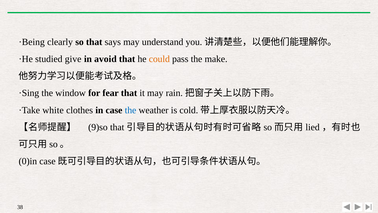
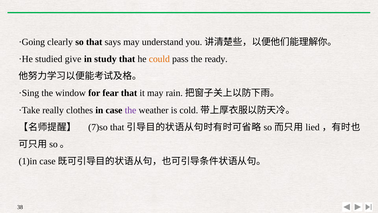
·Being: ·Being -> ·Going
avoid: avoid -> study
make: make -> ready
white: white -> really
the at (131, 110) colour: blue -> purple
9)so: 9)so -> 7)so
0)in: 0)in -> 1)in
